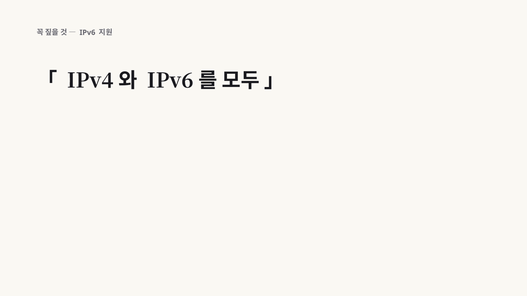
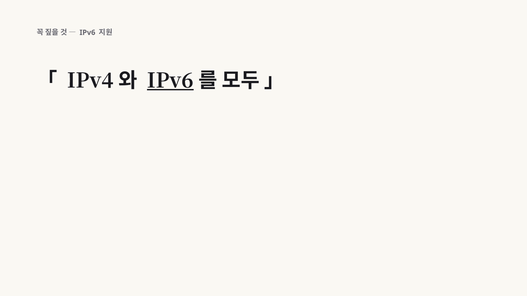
IPv6 at (170, 81) underline: none -> present
